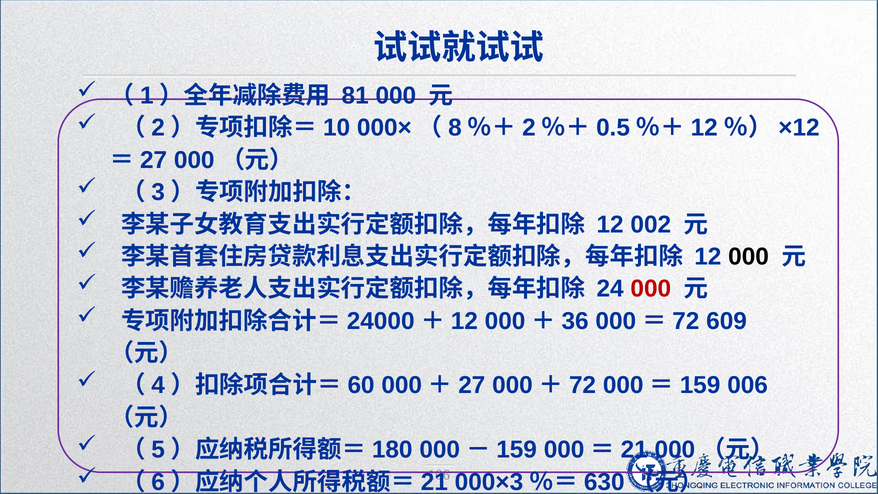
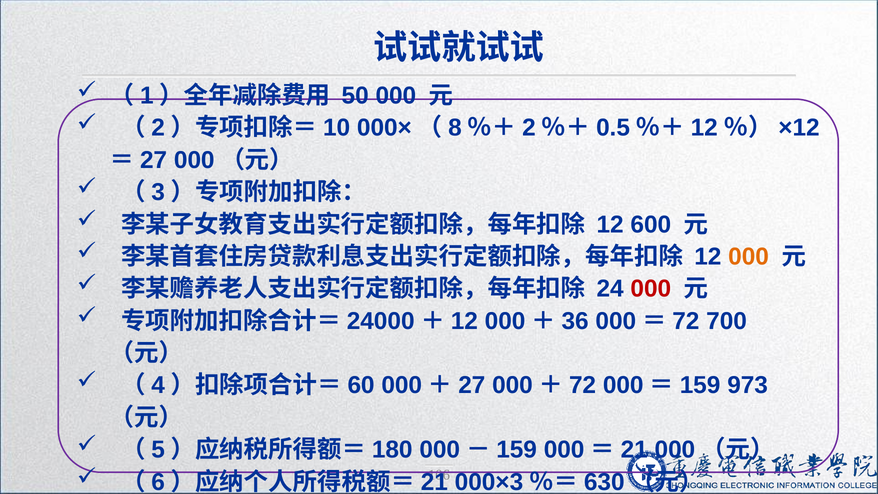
81: 81 -> 50
002: 002 -> 600
000 at (749, 257) colour: black -> orange
609: 609 -> 700
006: 006 -> 973
